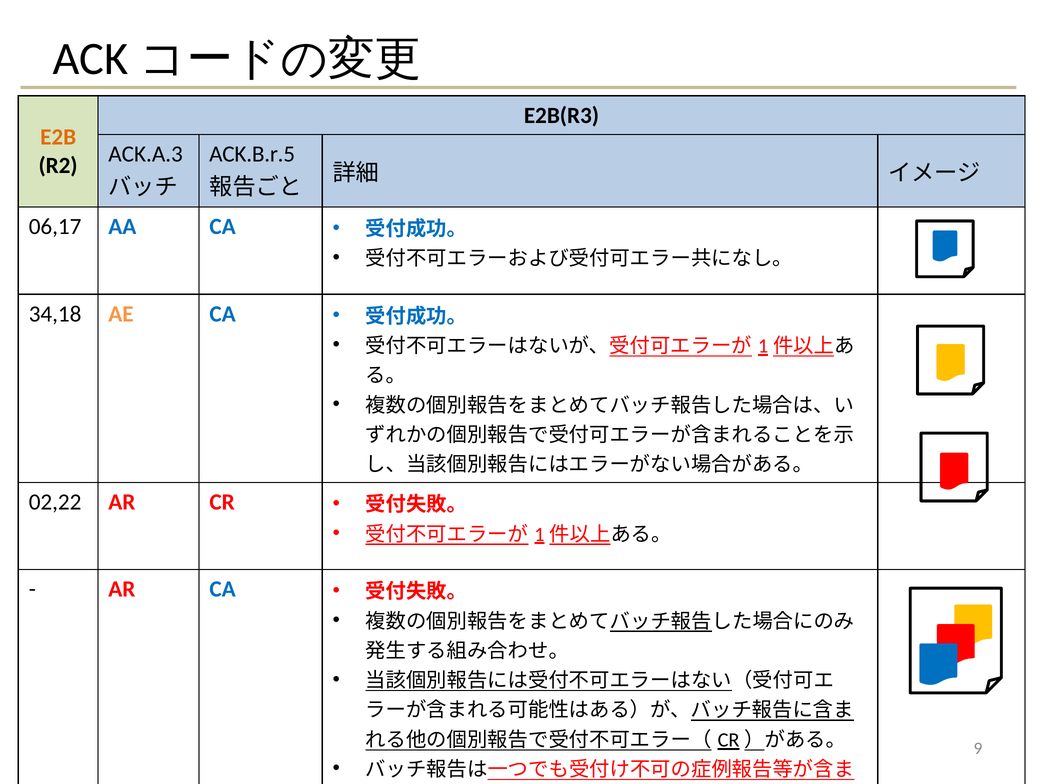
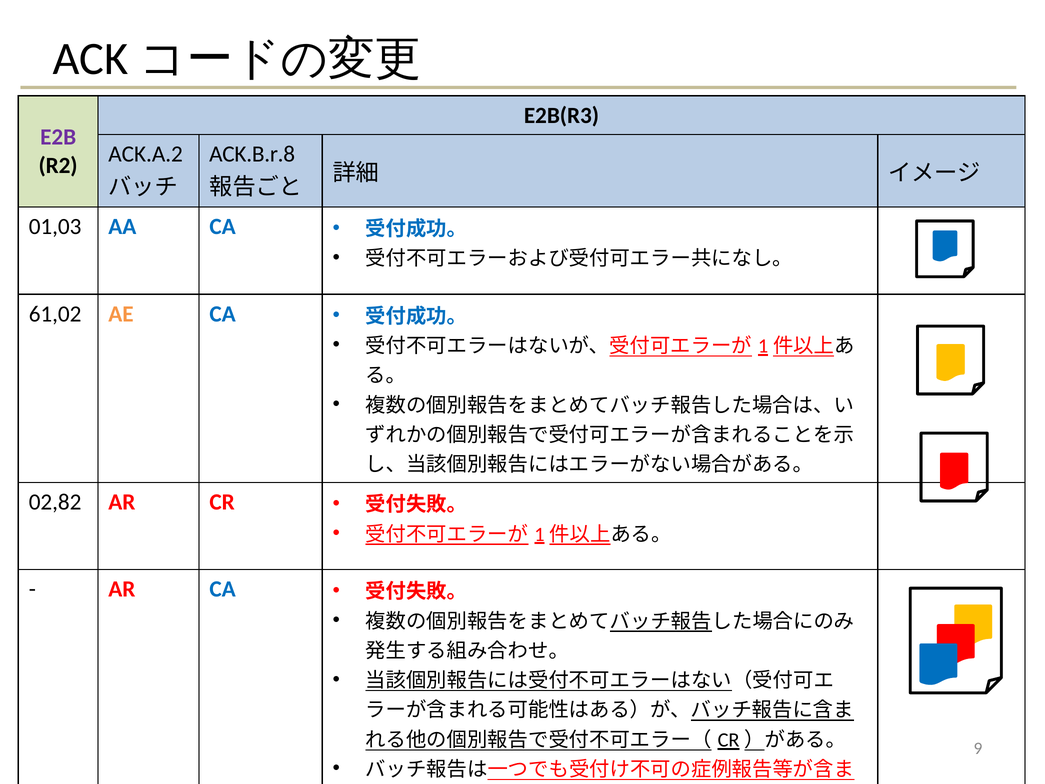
E2B colour: orange -> purple
ACK.A.3: ACK.A.3 -> ACK.A.2
ACK.B.r.5: ACK.B.r.5 -> ACK.B.r.8
06,17: 06,17 -> 01,03
34,18: 34,18 -> 61,02
02,22: 02,22 -> 02,82
